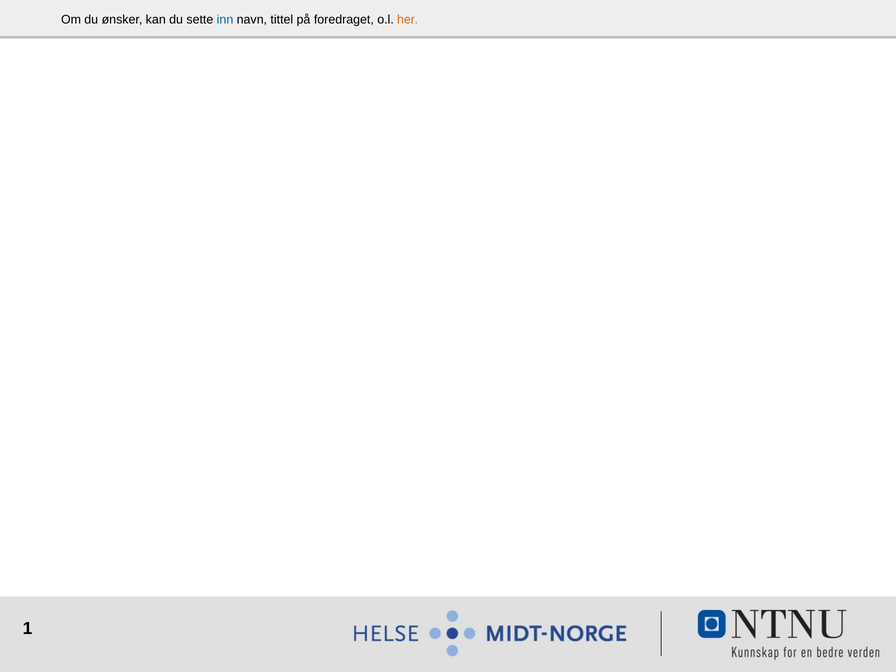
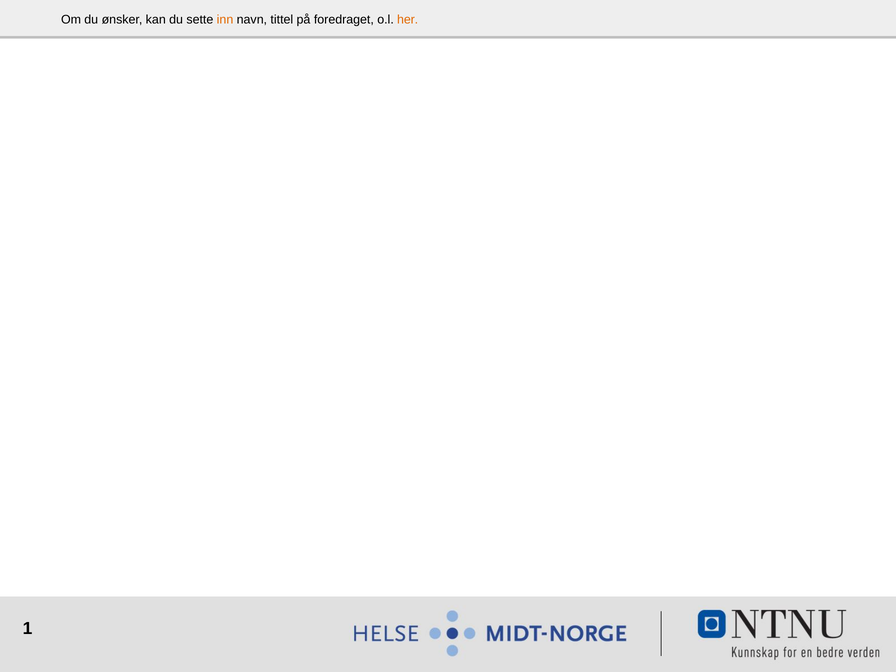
inn colour: blue -> orange
